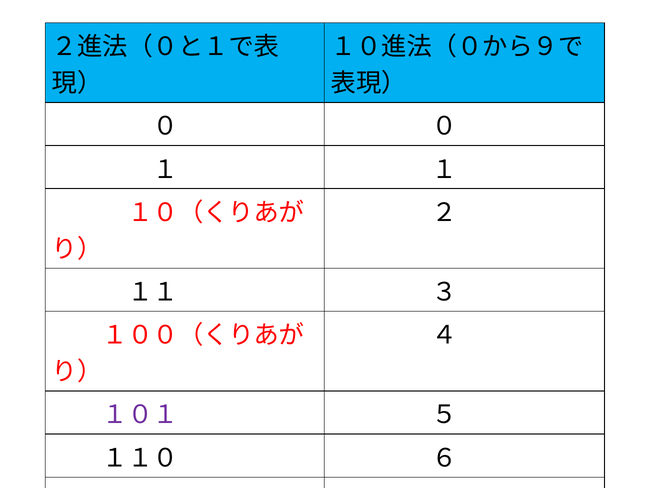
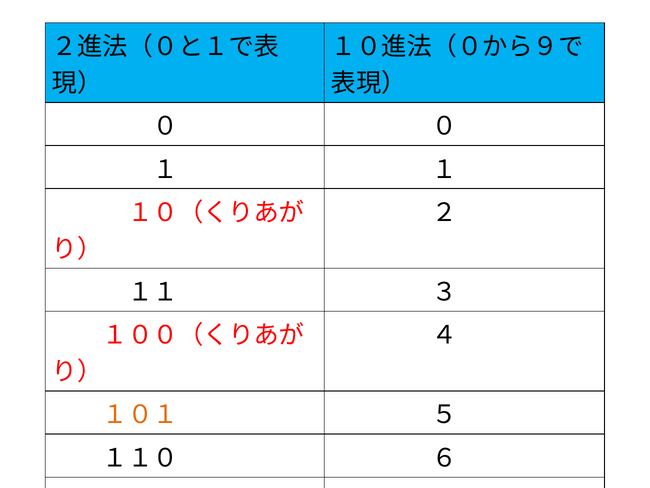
１０１ colour: purple -> orange
